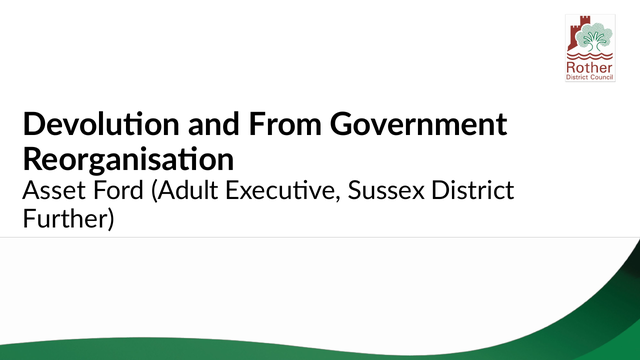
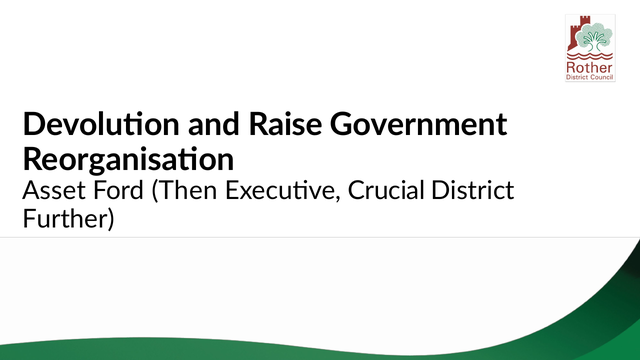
From: From -> Raise
Adult: Adult -> Then
Sussex: Sussex -> Crucial
